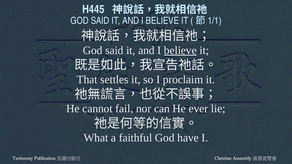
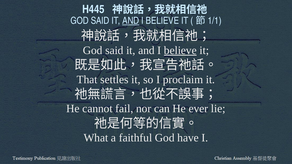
AND at (131, 21) underline: none -> present
